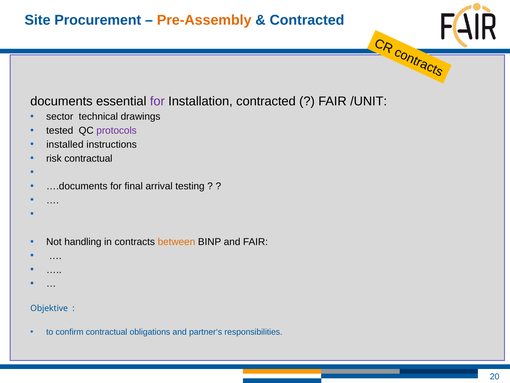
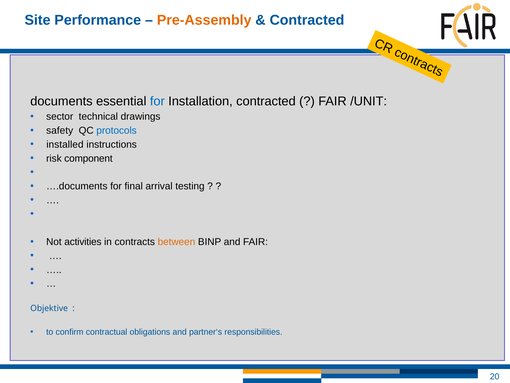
Procurement: Procurement -> Performance
for at (157, 101) colour: purple -> blue
tested: tested -> safety
protocols colour: purple -> blue
risk contractual: contractual -> component
handling: handling -> activities
